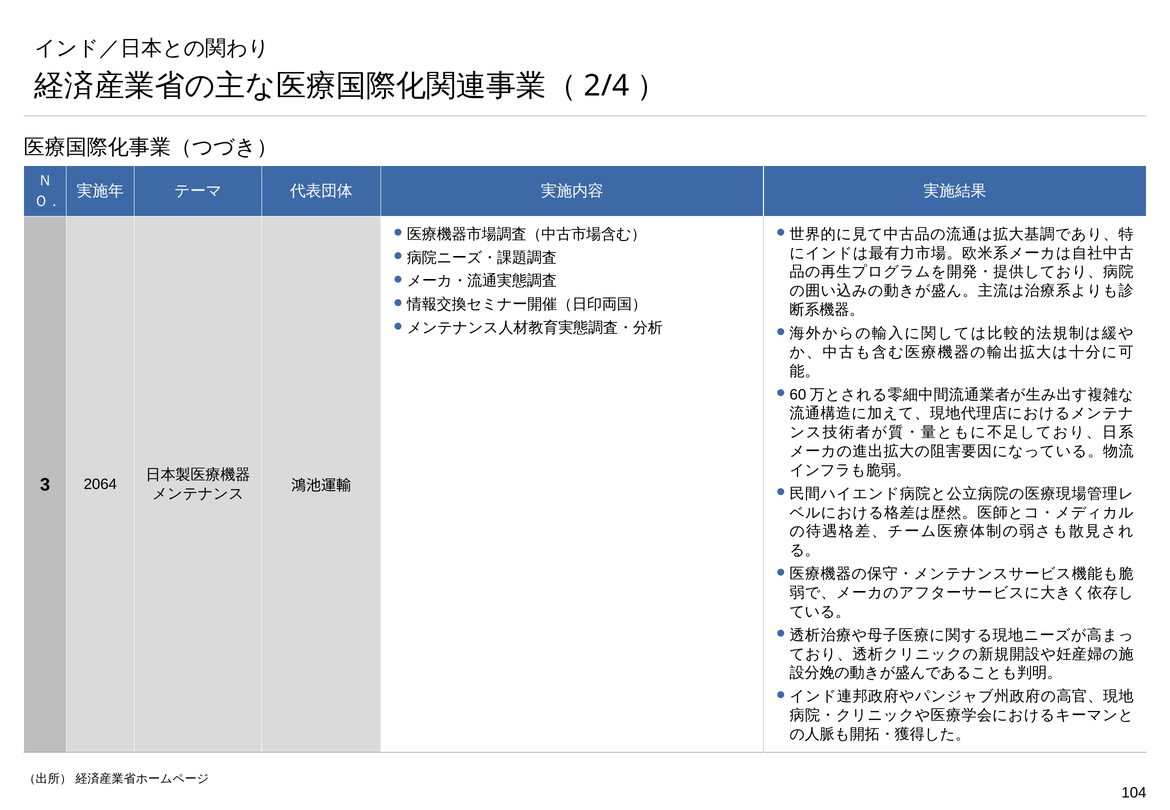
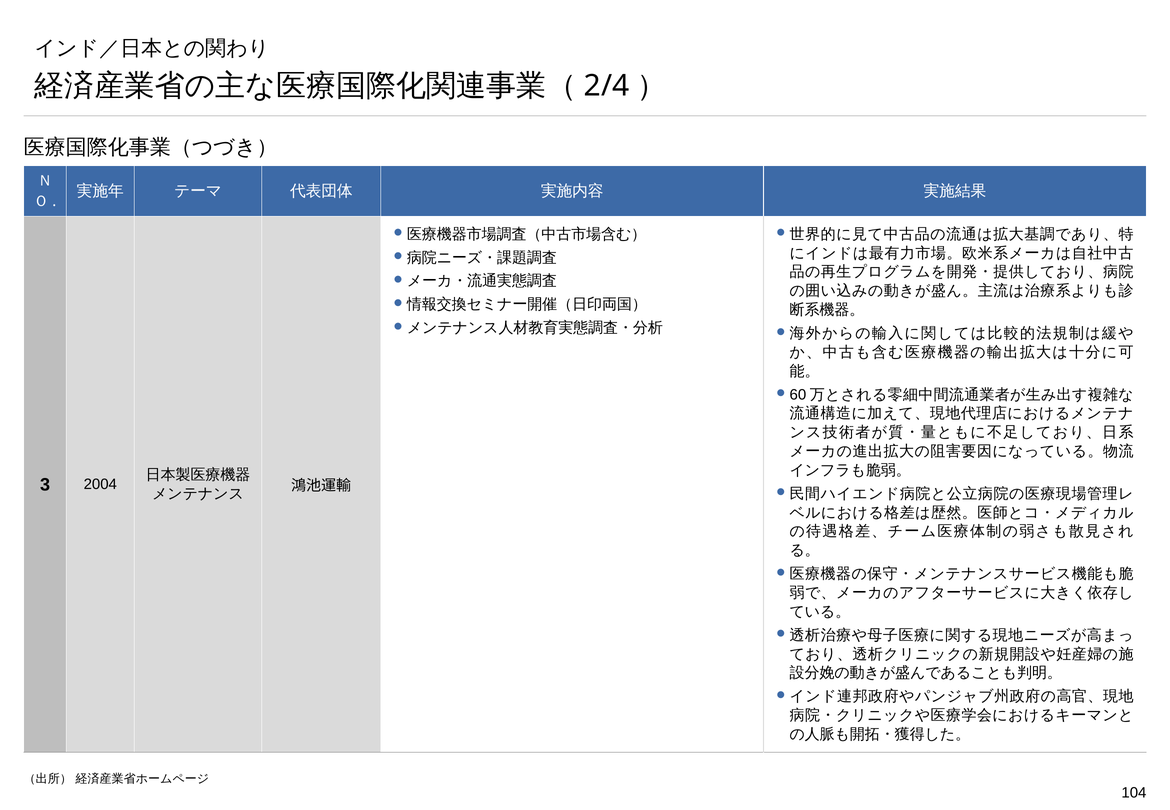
2064: 2064 -> 2004
